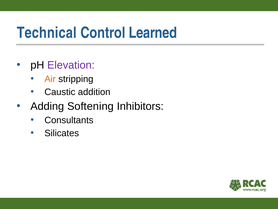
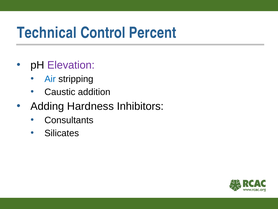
Learned: Learned -> Percent
Air colour: orange -> blue
Softening: Softening -> Hardness
